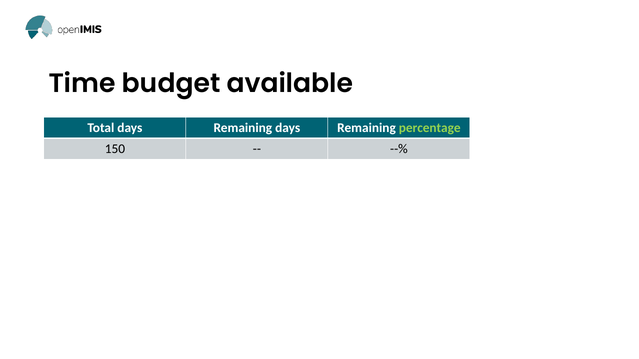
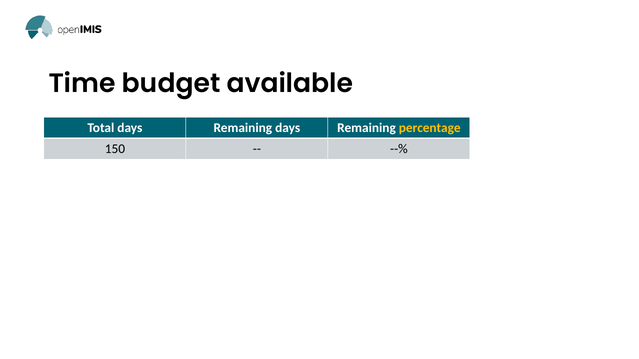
percentage colour: light green -> yellow
